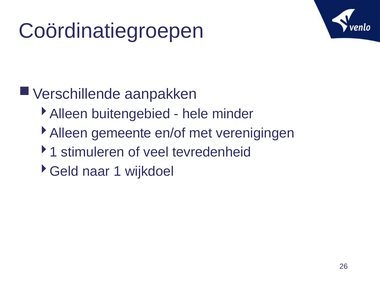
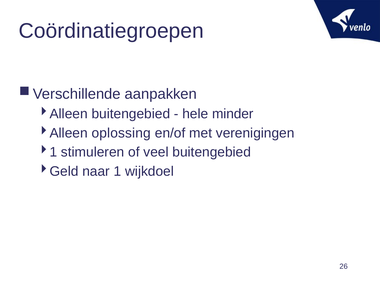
gemeente: gemeente -> oplossing
veel tevredenheid: tevredenheid -> buitengebied
